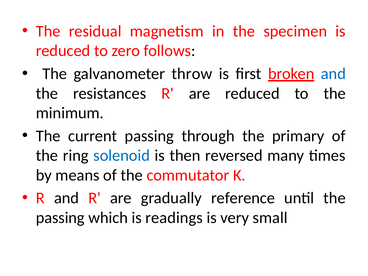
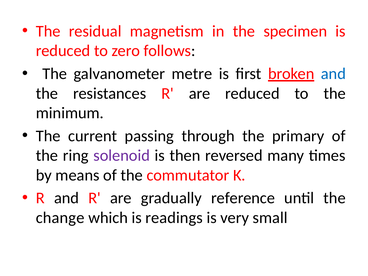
throw: throw -> metre
solenoid colour: blue -> purple
passing at (60, 218): passing -> change
